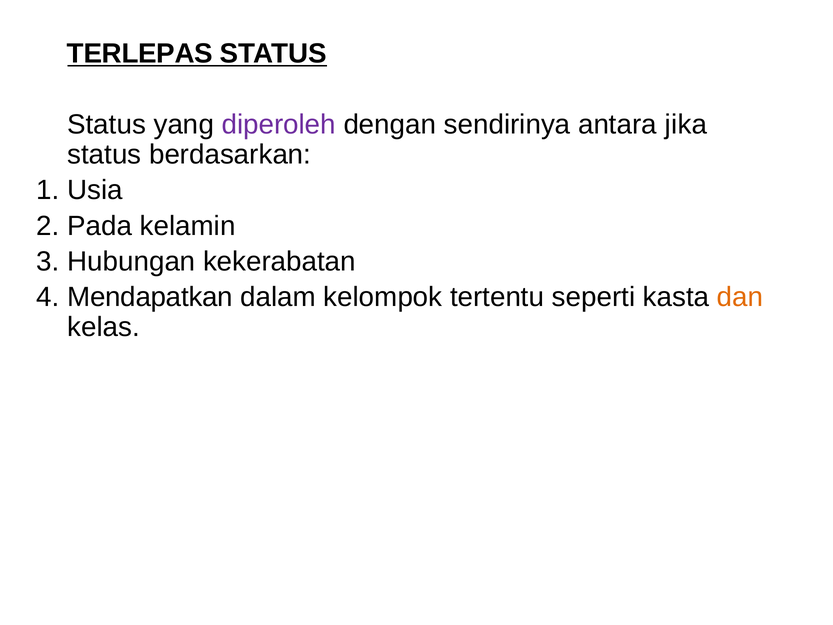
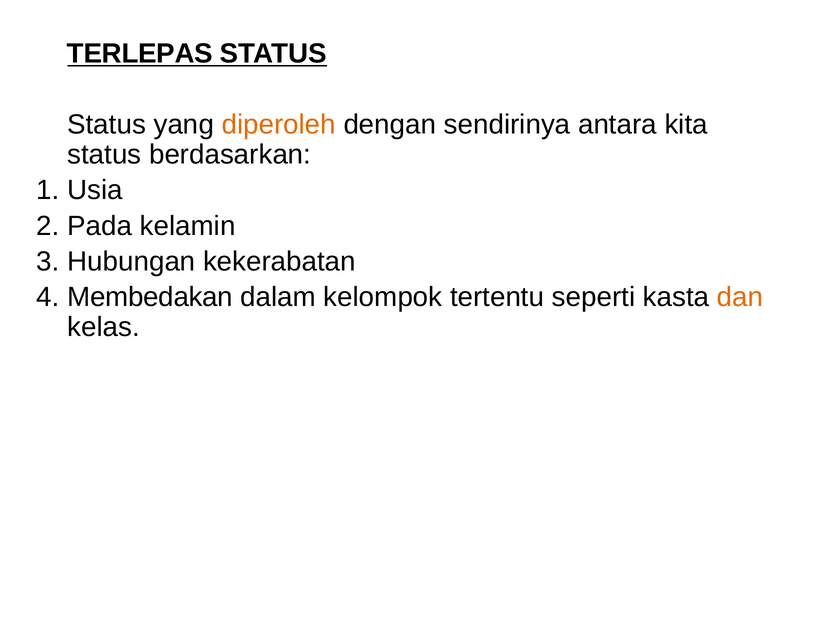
diperoleh colour: purple -> orange
jika: jika -> kita
Mendapatkan: Mendapatkan -> Membedakan
